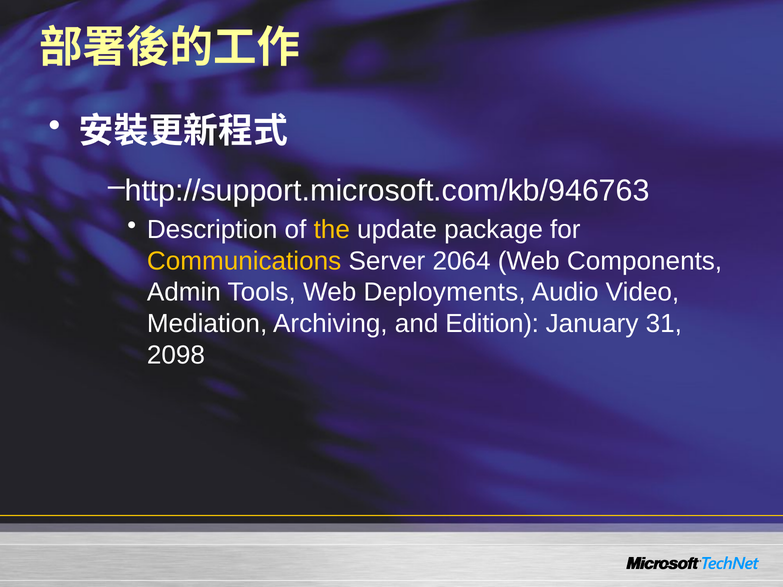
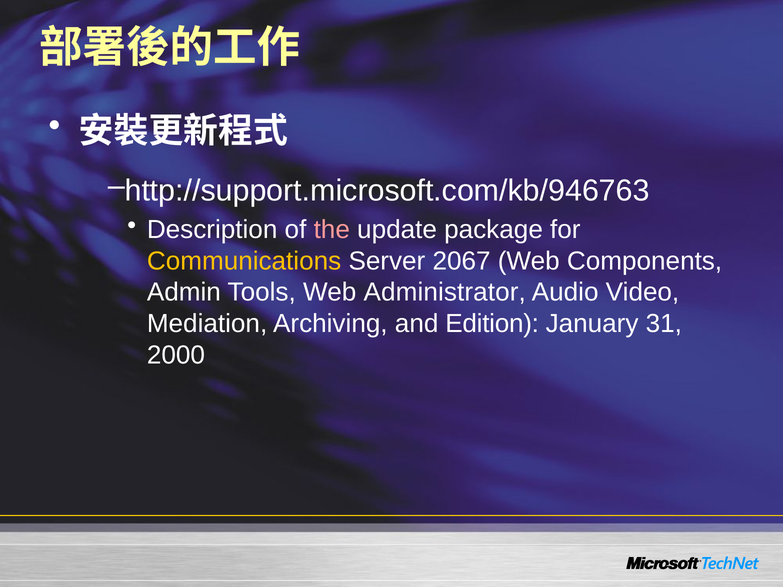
the colour: yellow -> pink
2064: 2064 -> 2067
Deployments: Deployments -> Administrator
2098: 2098 -> 2000
